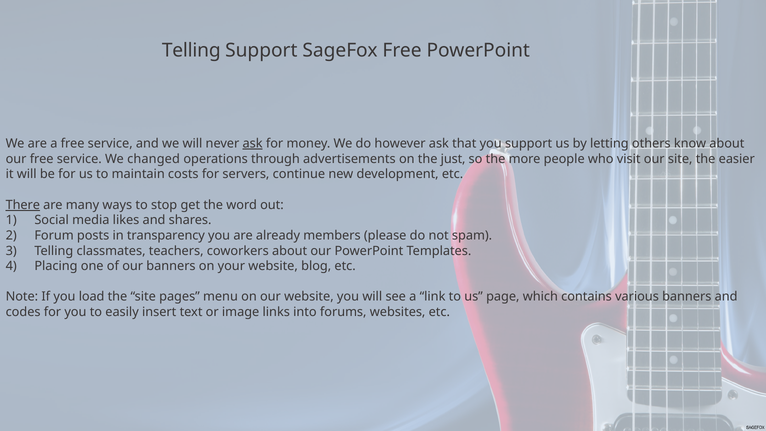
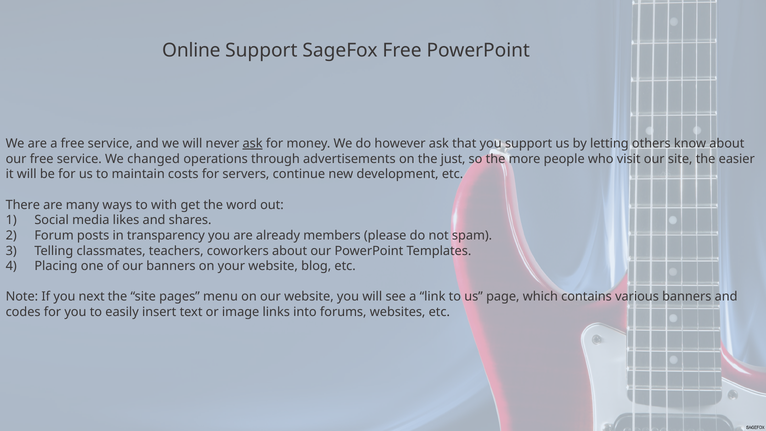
Telling at (191, 50): Telling -> Online
There underline: present -> none
stop: stop -> with
load: load -> next
